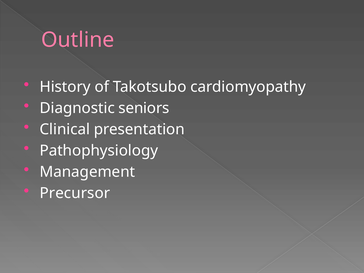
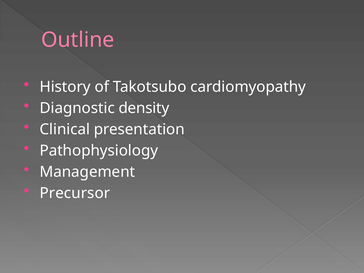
seniors: seniors -> density
